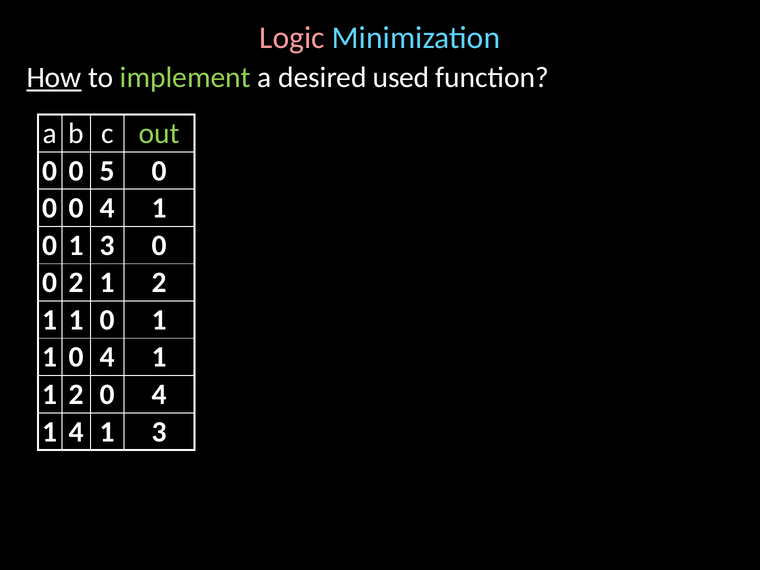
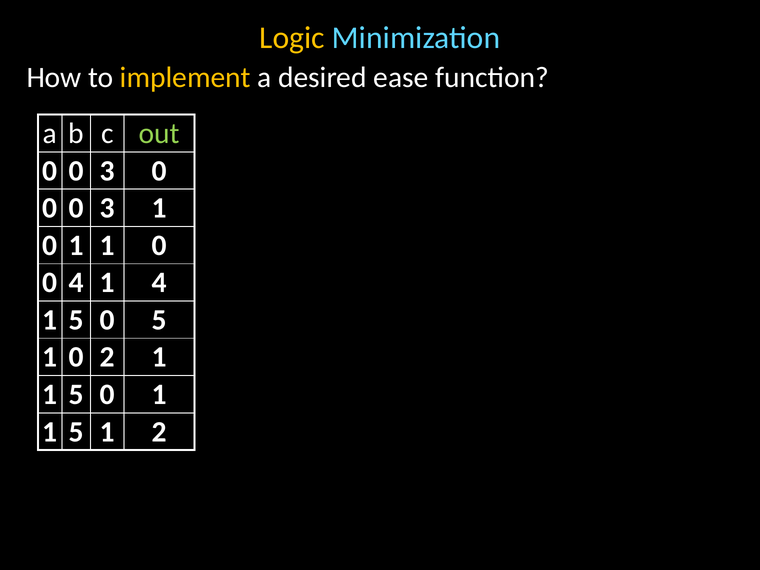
Logic colour: pink -> yellow
How underline: present -> none
implement colour: light green -> yellow
used: used -> ease
5 at (107, 171): 5 -> 3
4 at (107, 208): 4 -> 3
3 at (107, 245): 3 -> 1
0 2: 2 -> 4
2 at (159, 283): 2 -> 4
1 at (76, 320): 1 -> 5
1 at (159, 320): 1 -> 5
1 0 4: 4 -> 2
2 at (76, 395): 2 -> 5
4 at (159, 395): 4 -> 1
4 at (76, 432): 4 -> 5
3 at (159, 432): 3 -> 2
